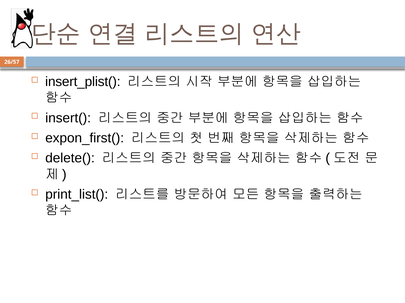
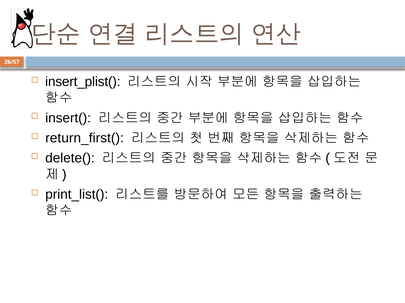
expon_first(: expon_first( -> return_first(
